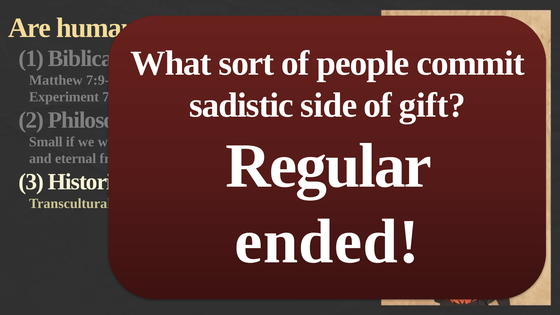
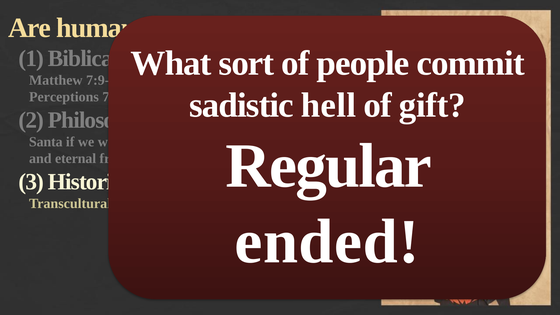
side: side -> hell
Experiment: Experiment -> Perceptions
Small: Small -> Santa
